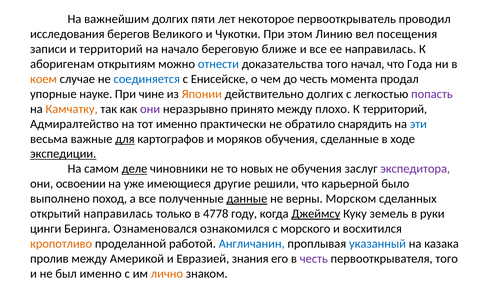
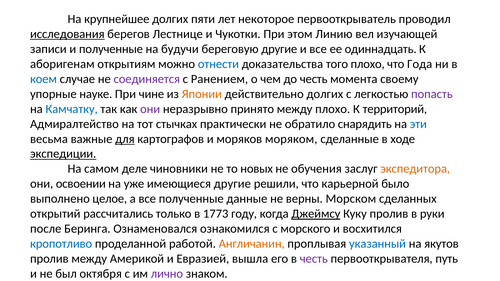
важнейшим: важнейшим -> крупнейшее
исследования underline: none -> present
Великого: Великого -> Лестнице
посещения: посещения -> изучающей
и территорий: территорий -> полученные
начало: начало -> будучи
береговую ближе: ближе -> другие
ее направилась: направилась -> одиннадцать
того начал: начал -> плохо
коем colour: orange -> blue
соединяется colour: blue -> purple
Енисейске: Енисейске -> Ранением
продал: продал -> своему
Камчатку colour: orange -> blue
тот именно: именно -> стычках
моряков обучения: обучения -> моряком
деле underline: present -> none
экспедитора colour: purple -> orange
поход: поход -> целое
данные underline: present -> none
открытий направилась: направилась -> рассчитались
4778: 4778 -> 1773
Куку земель: земель -> пролив
цинги: цинги -> после
кропотливо colour: orange -> blue
Англичанин colour: blue -> orange
казака: казака -> якутов
знания: знания -> вышла
первооткрывателя того: того -> путь
был именно: именно -> октября
лично colour: orange -> purple
